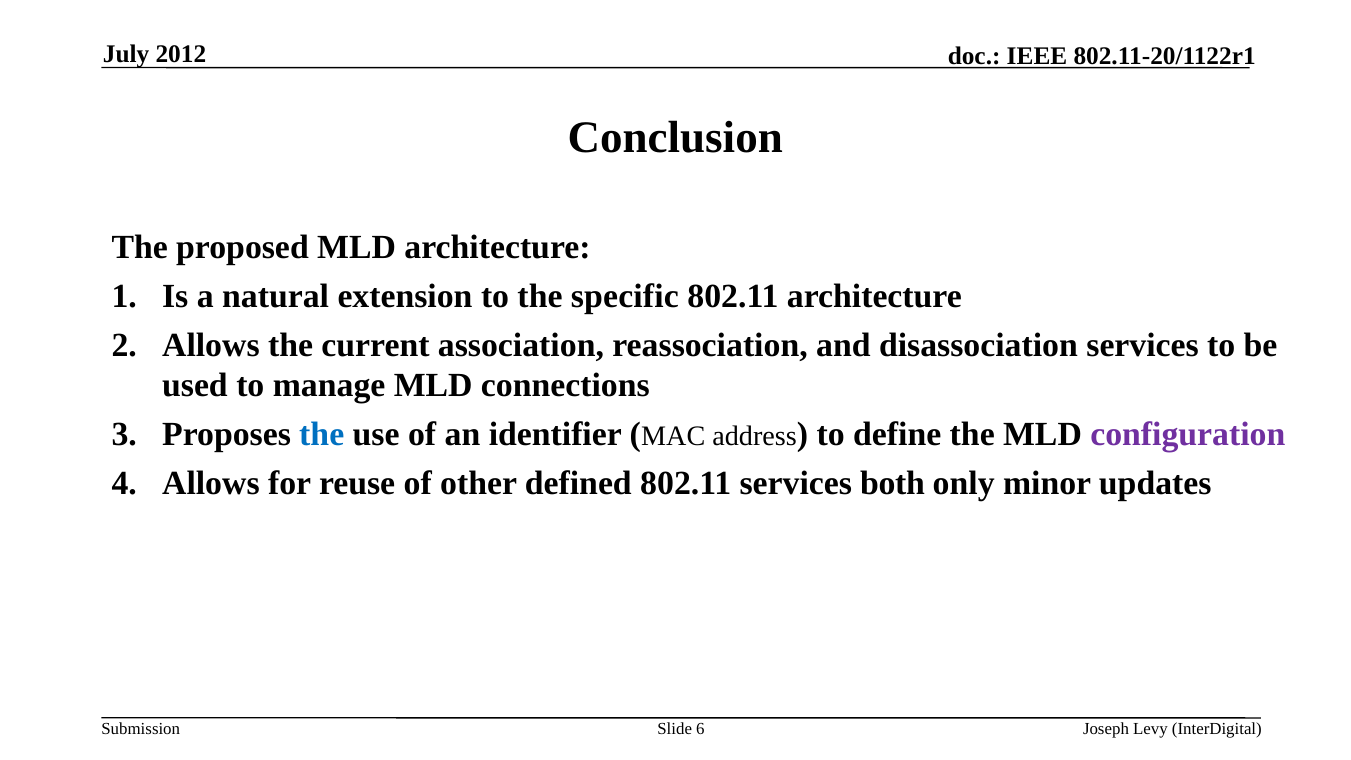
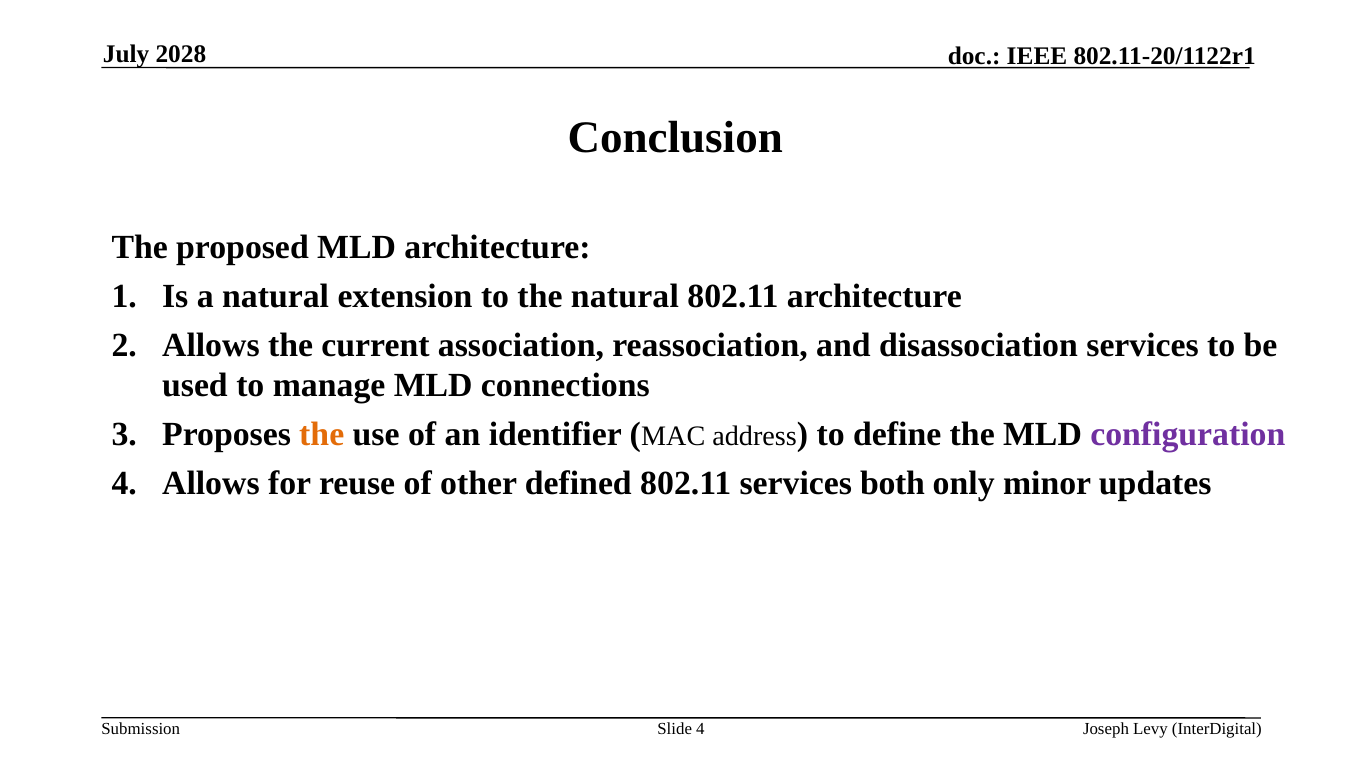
2012: 2012 -> 2028
the specific: specific -> natural
the at (322, 435) colour: blue -> orange
Slide 6: 6 -> 4
